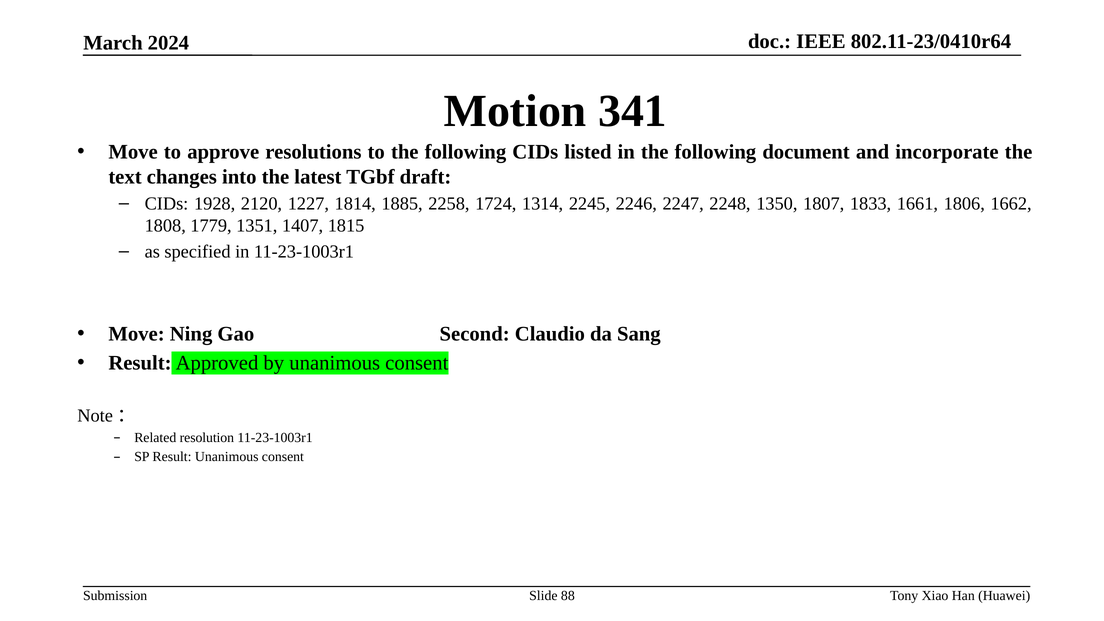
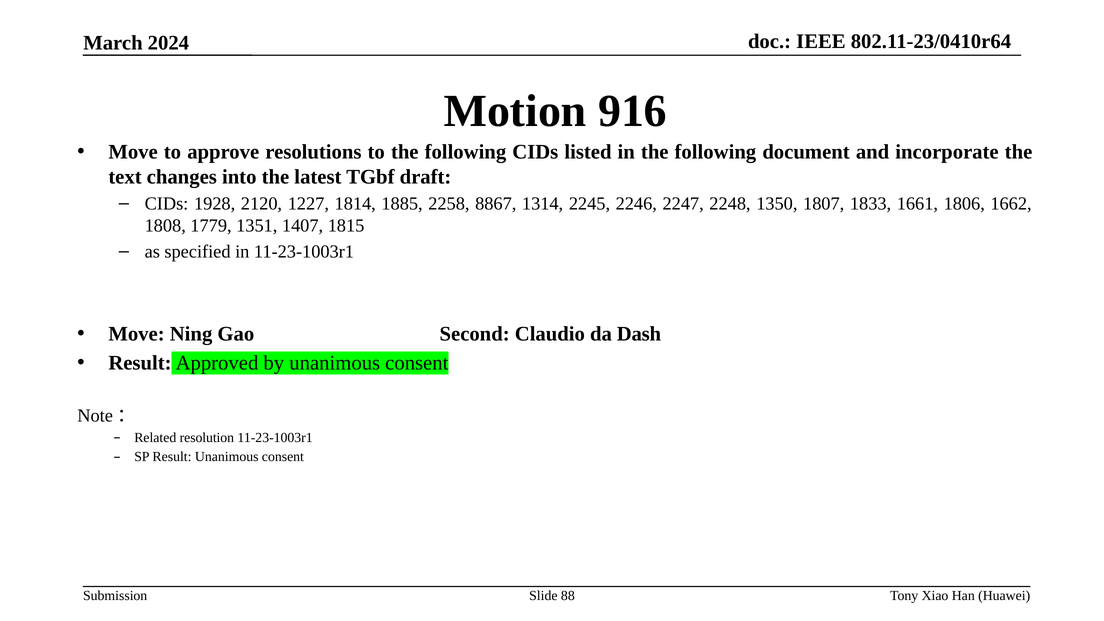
341: 341 -> 916
1724: 1724 -> 8867
Sang: Sang -> Dash
